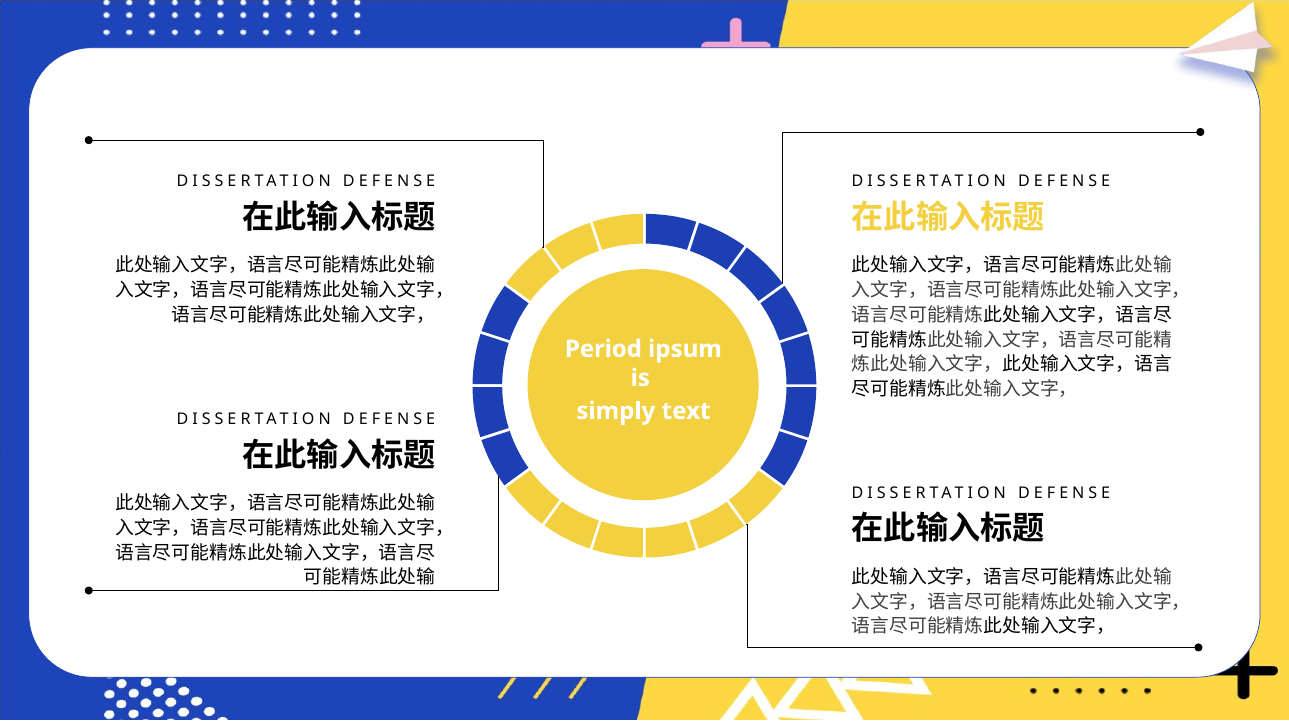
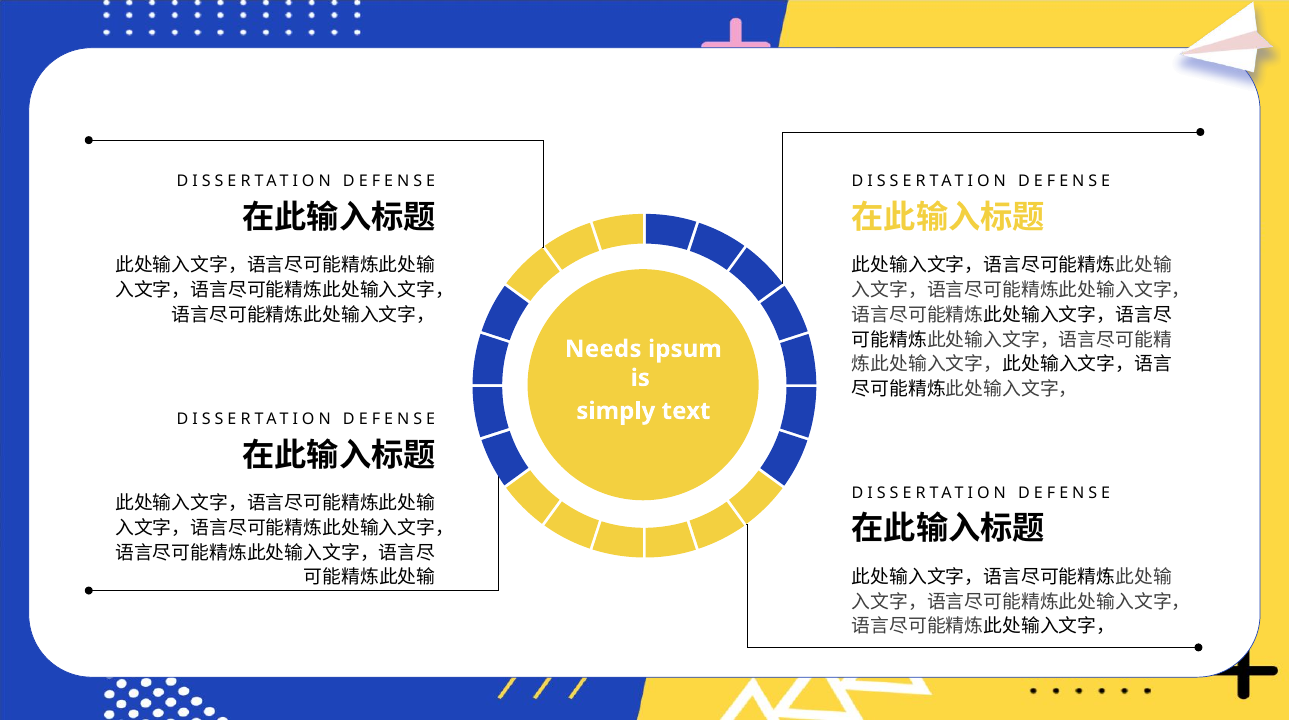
Period: Period -> Needs
